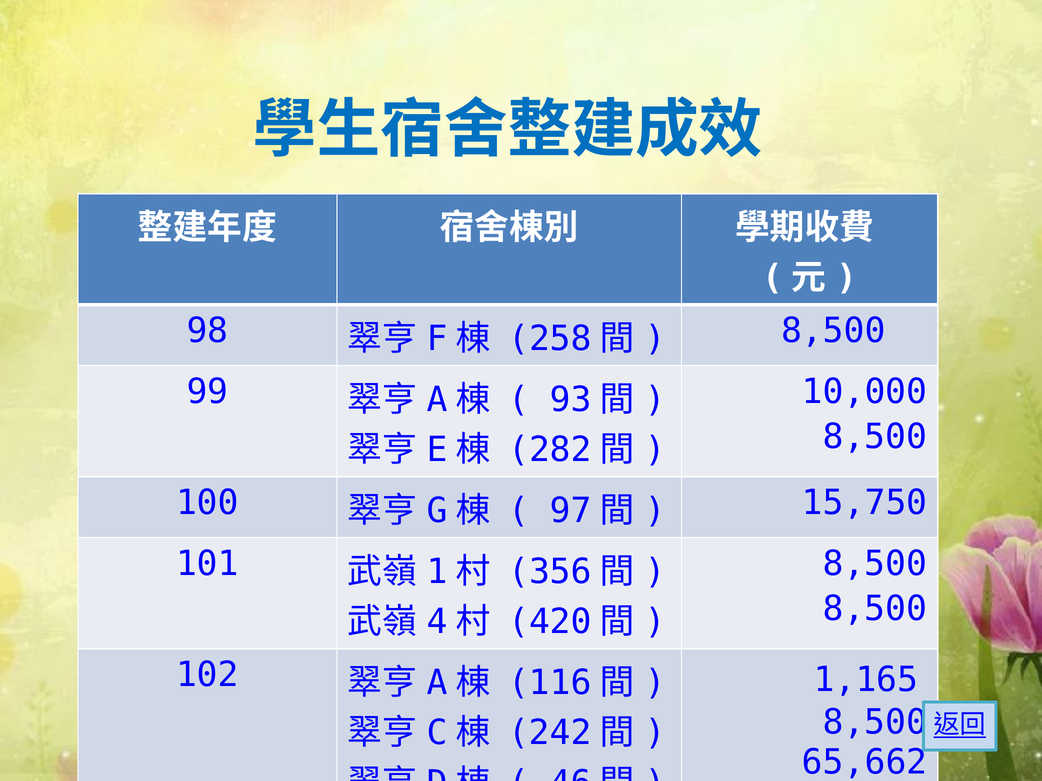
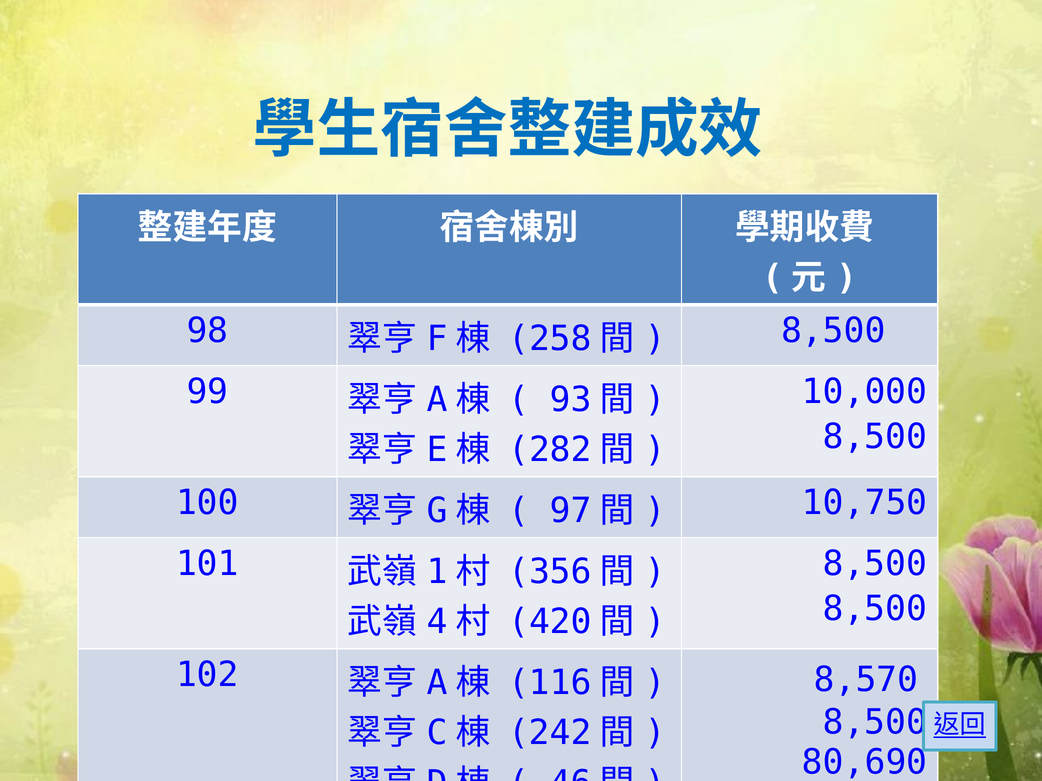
15,750: 15,750 -> 10,750
1,165: 1,165 -> 8,570
65,662: 65,662 -> 80,690
